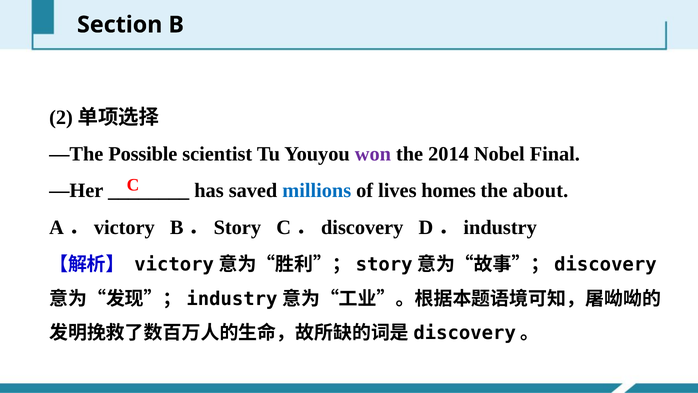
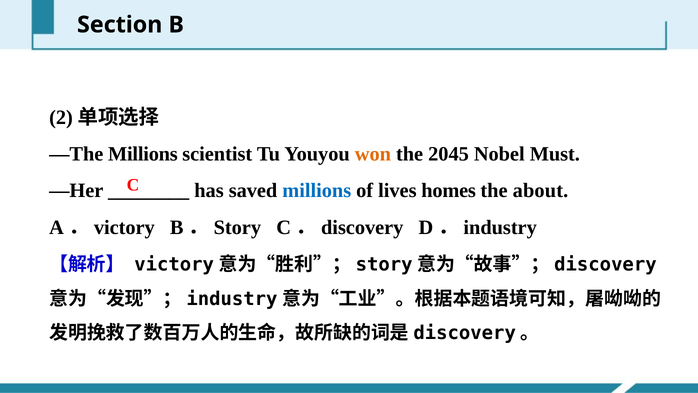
—The Possible: Possible -> Millions
won colour: purple -> orange
2014: 2014 -> 2045
Final: Final -> Must
